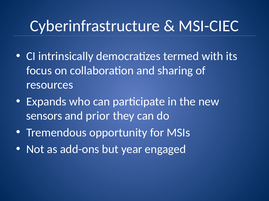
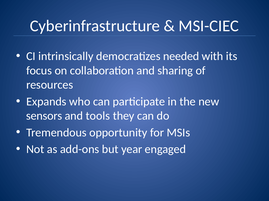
termed: termed -> needed
prior: prior -> tools
